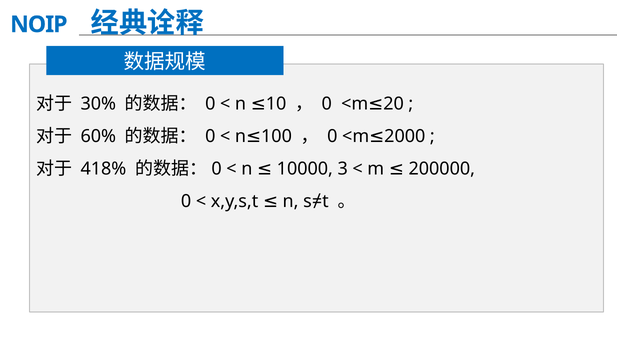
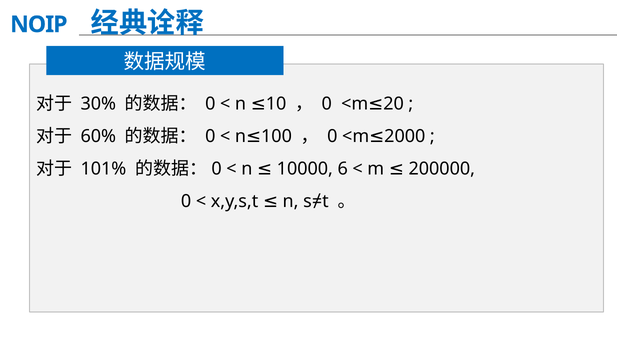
418%: 418% -> 101%
3: 3 -> 6
